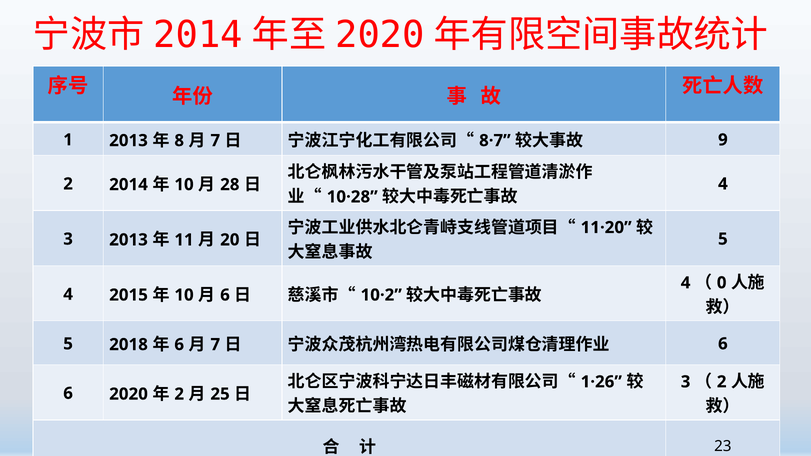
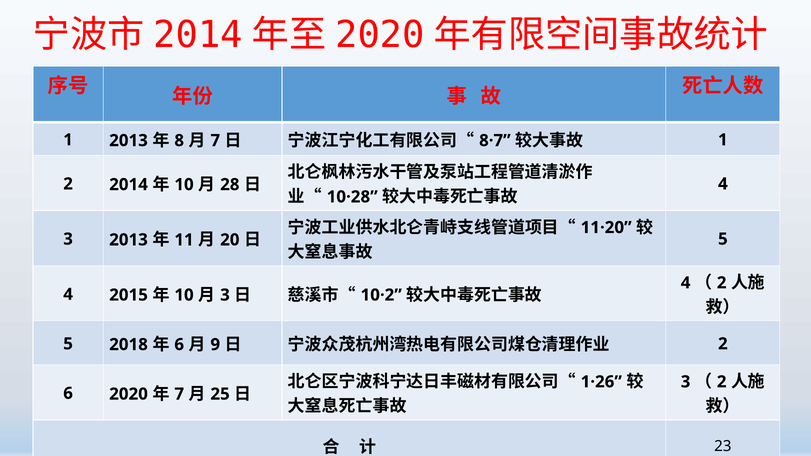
9 at (723, 140): 9 -> 1
0 at (722, 283): 0 -> 2
6 at (225, 295): 6 -> 3
7 at (215, 345): 7 -> 9
6 at (723, 344): 6 -> 2
2 at (179, 394): 2 -> 7
